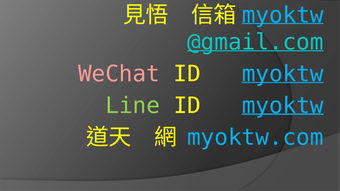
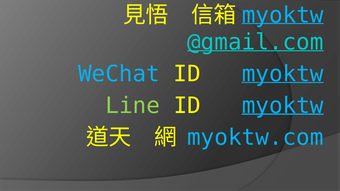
WeChat colour: pink -> light blue
